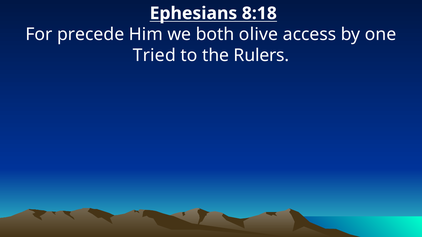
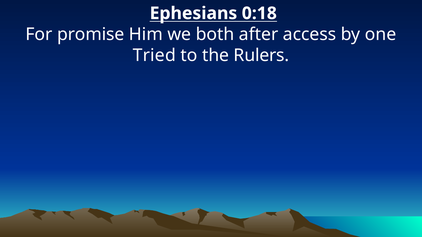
8:18: 8:18 -> 0:18
precede: precede -> promise
olive: olive -> after
